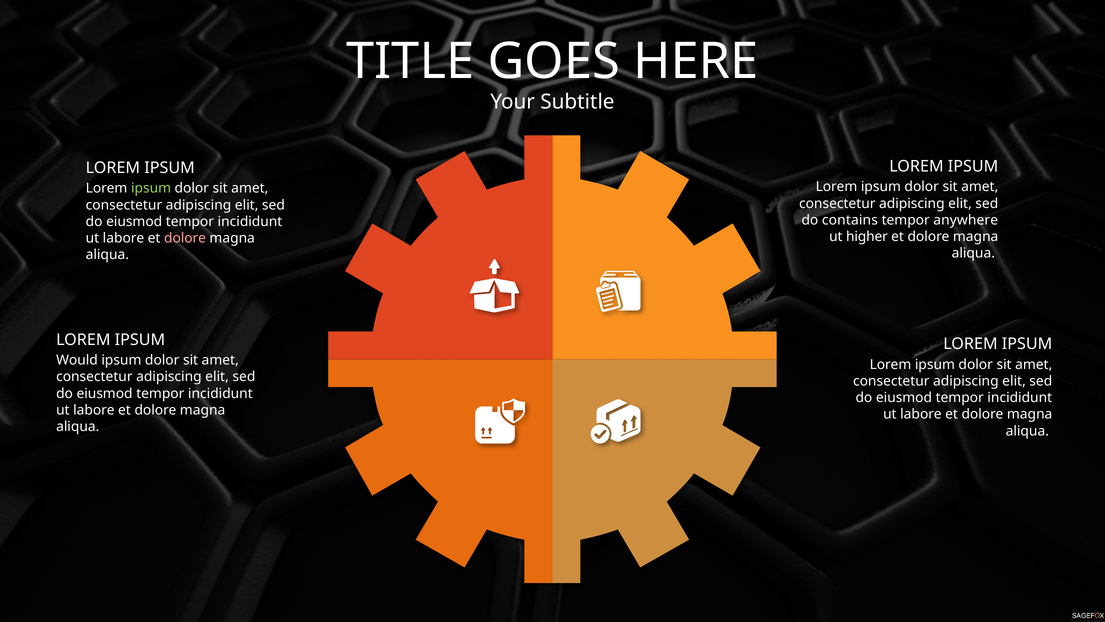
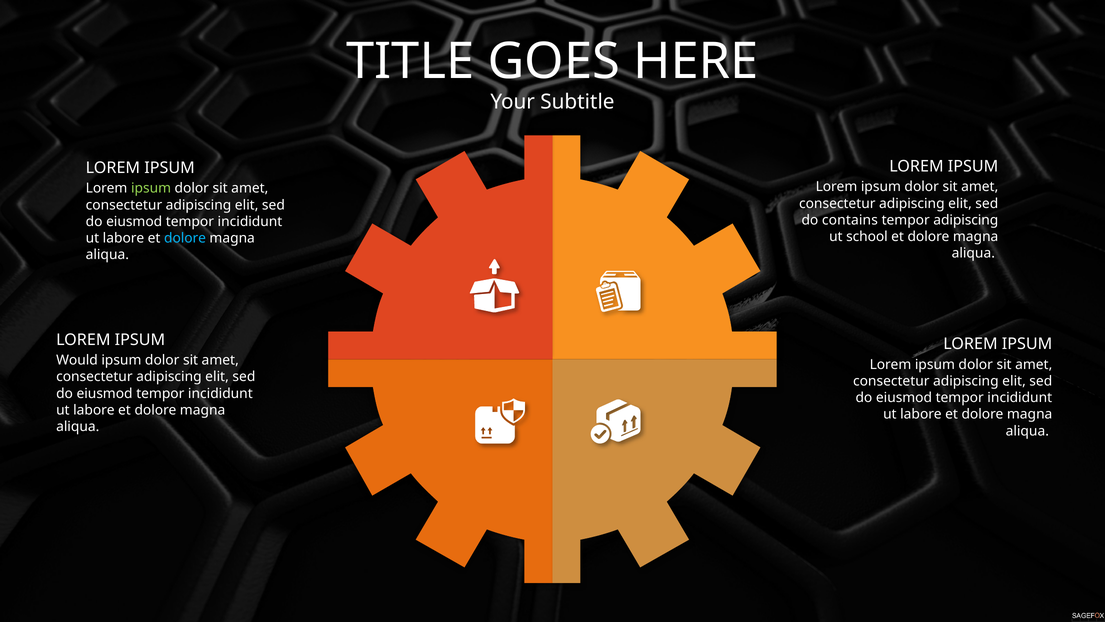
tempor anywhere: anywhere -> adipiscing
higher: higher -> school
dolore at (185, 238) colour: pink -> light blue
